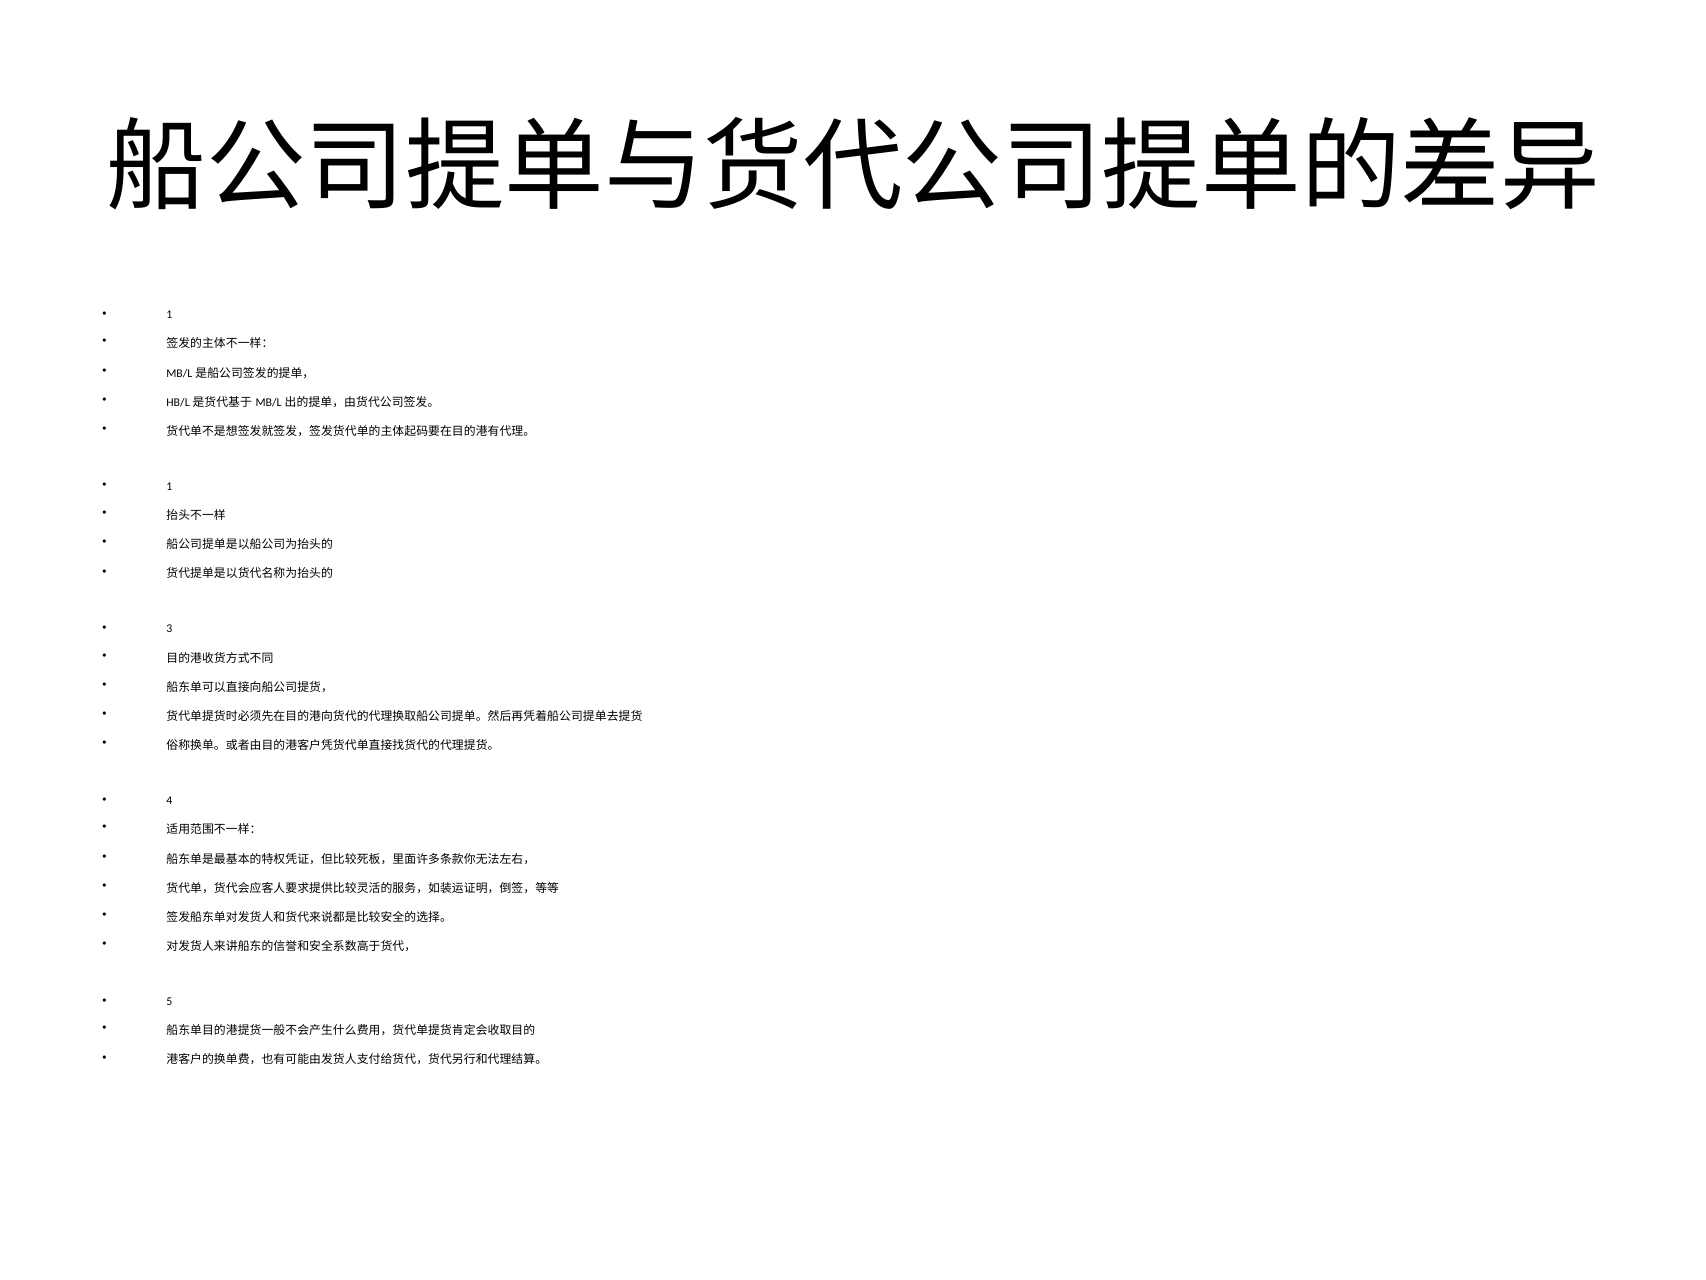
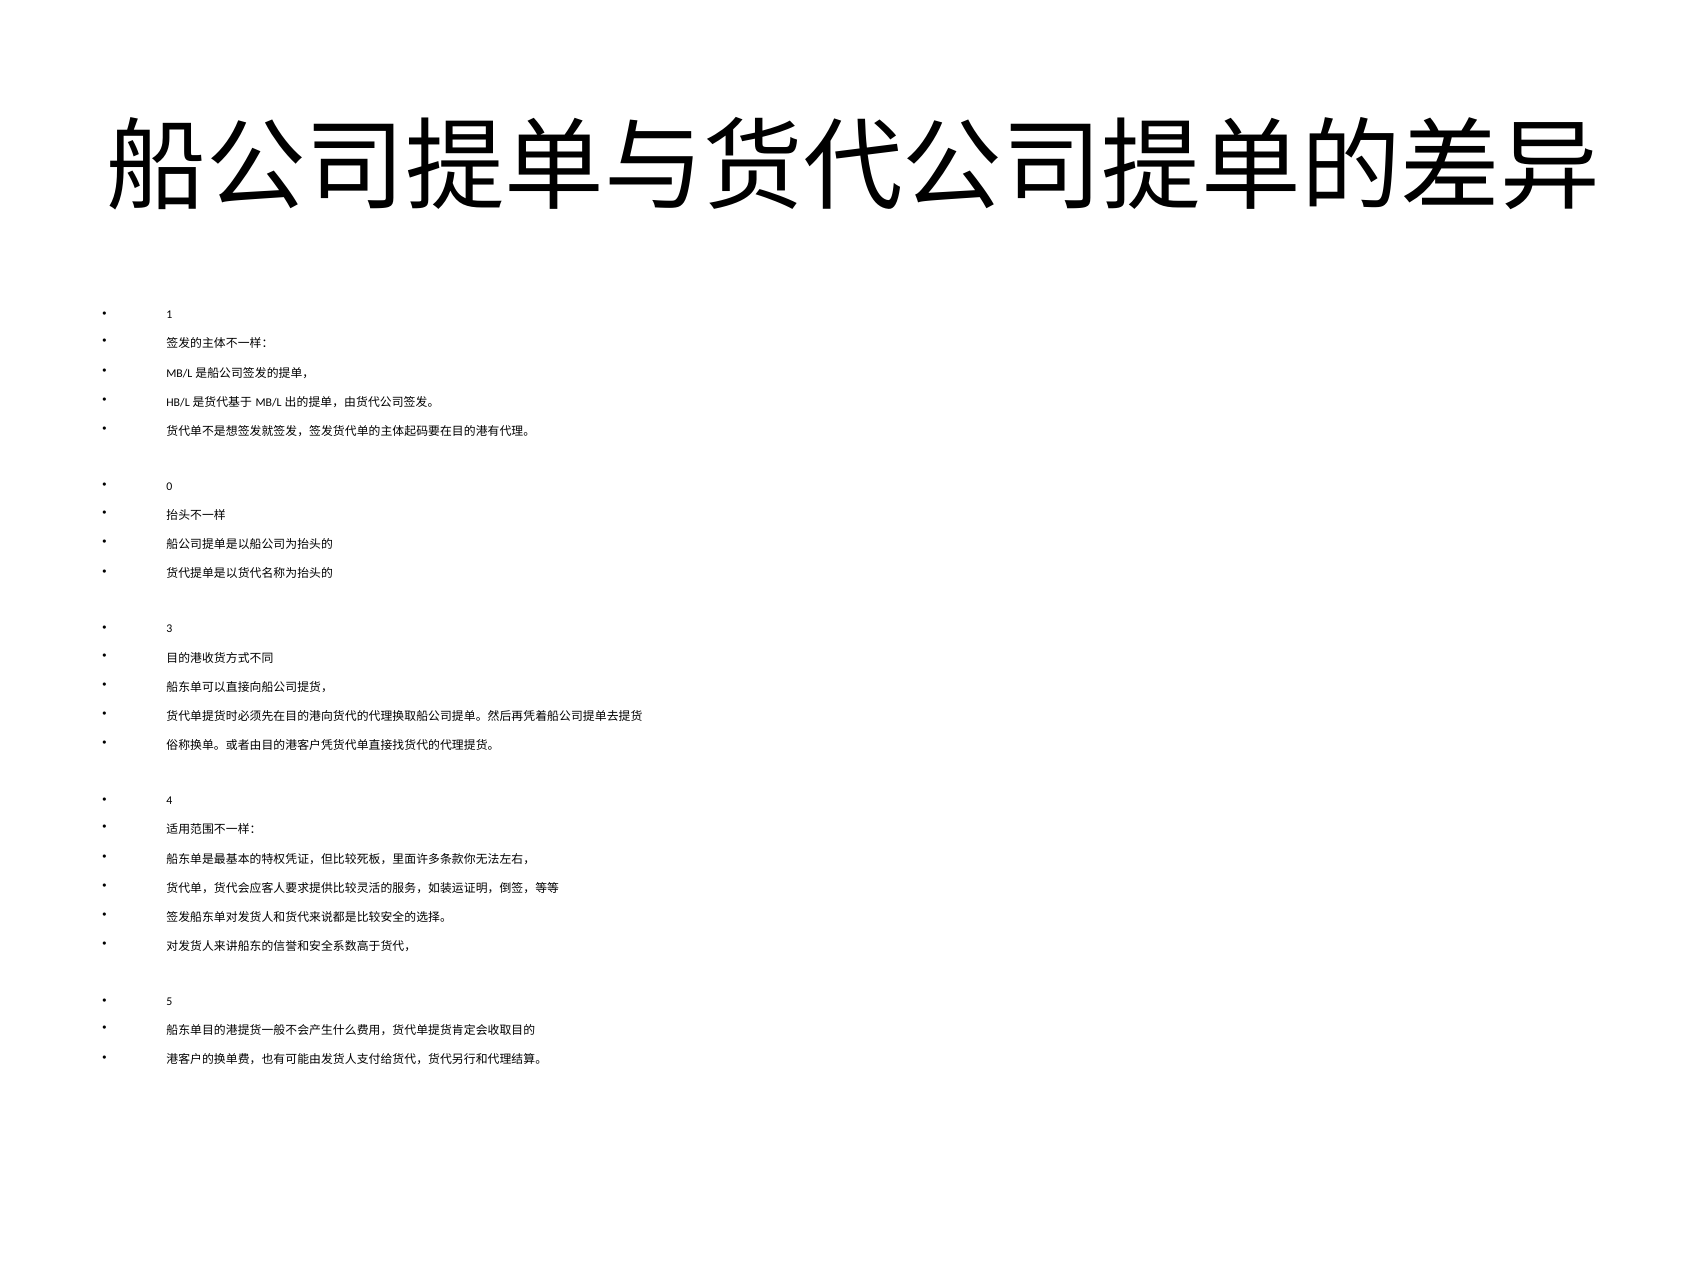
1 at (169, 486): 1 -> 0
